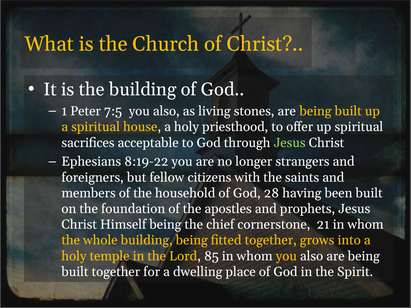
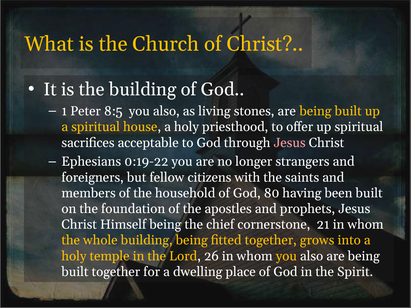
7:5: 7:5 -> 8:5
Jesus at (290, 143) colour: light green -> pink
8:19-22: 8:19-22 -> 0:19-22
28: 28 -> 80
85: 85 -> 26
